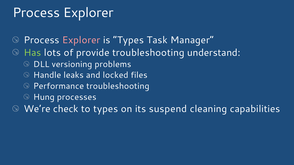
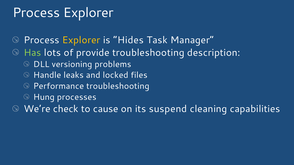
Explorer at (81, 40) colour: pink -> yellow
is Types: Types -> Hides
understand: understand -> description
to types: types -> cause
